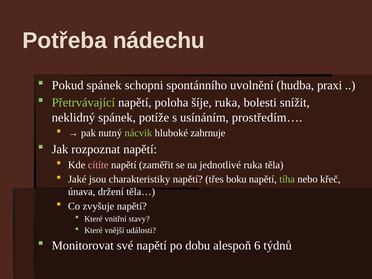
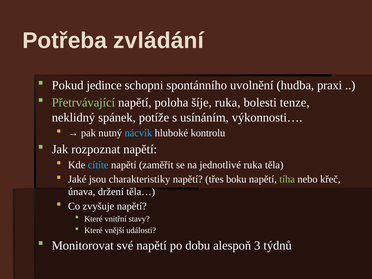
nádechu: nádechu -> zvládání
Pokud spánek: spánek -> jedince
snížit: snížit -> tenze
prostředím…: prostředím… -> výkonnosti…
nácvik colour: light green -> light blue
zahrnuje: zahrnuje -> kontrolu
cítíte colour: pink -> light blue
6: 6 -> 3
